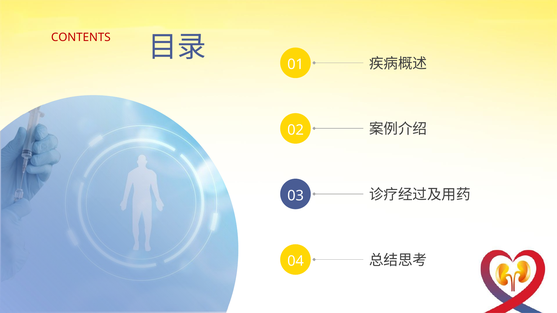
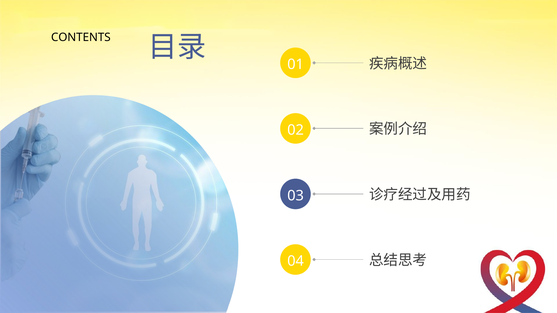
CONTENTS colour: red -> black
